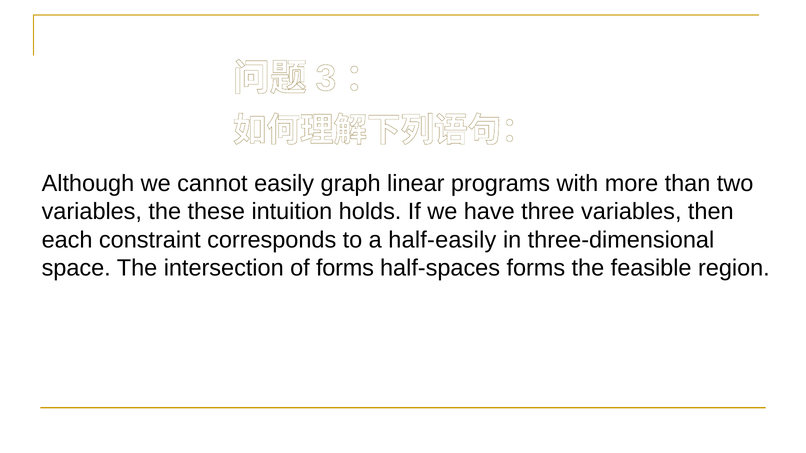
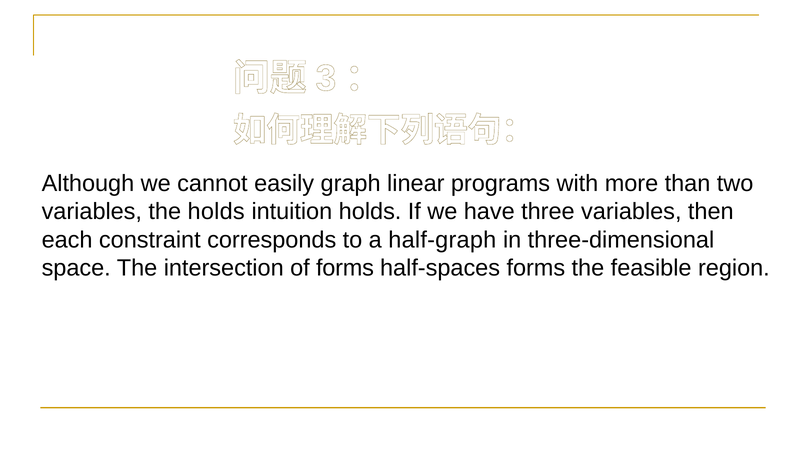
the these: these -> holds
half-easily: half-easily -> half-graph
